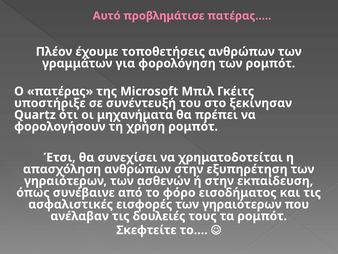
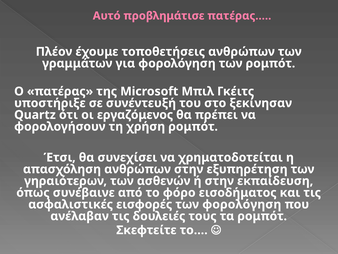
μηχανήματα: μηχανήματα -> εργαζόμενος
εισφορές των γηραιότερων: γηραιότερων -> φορολόγηση
